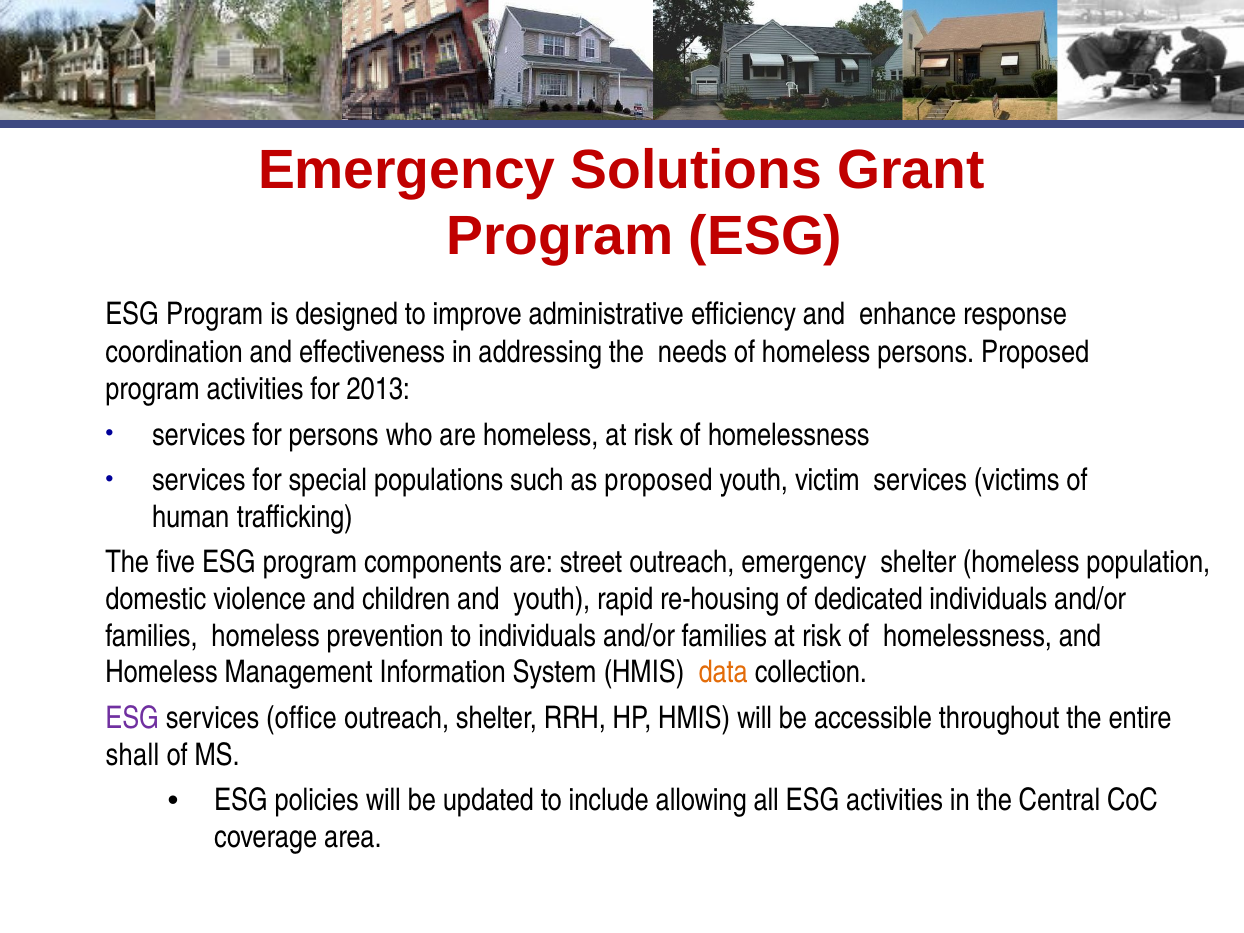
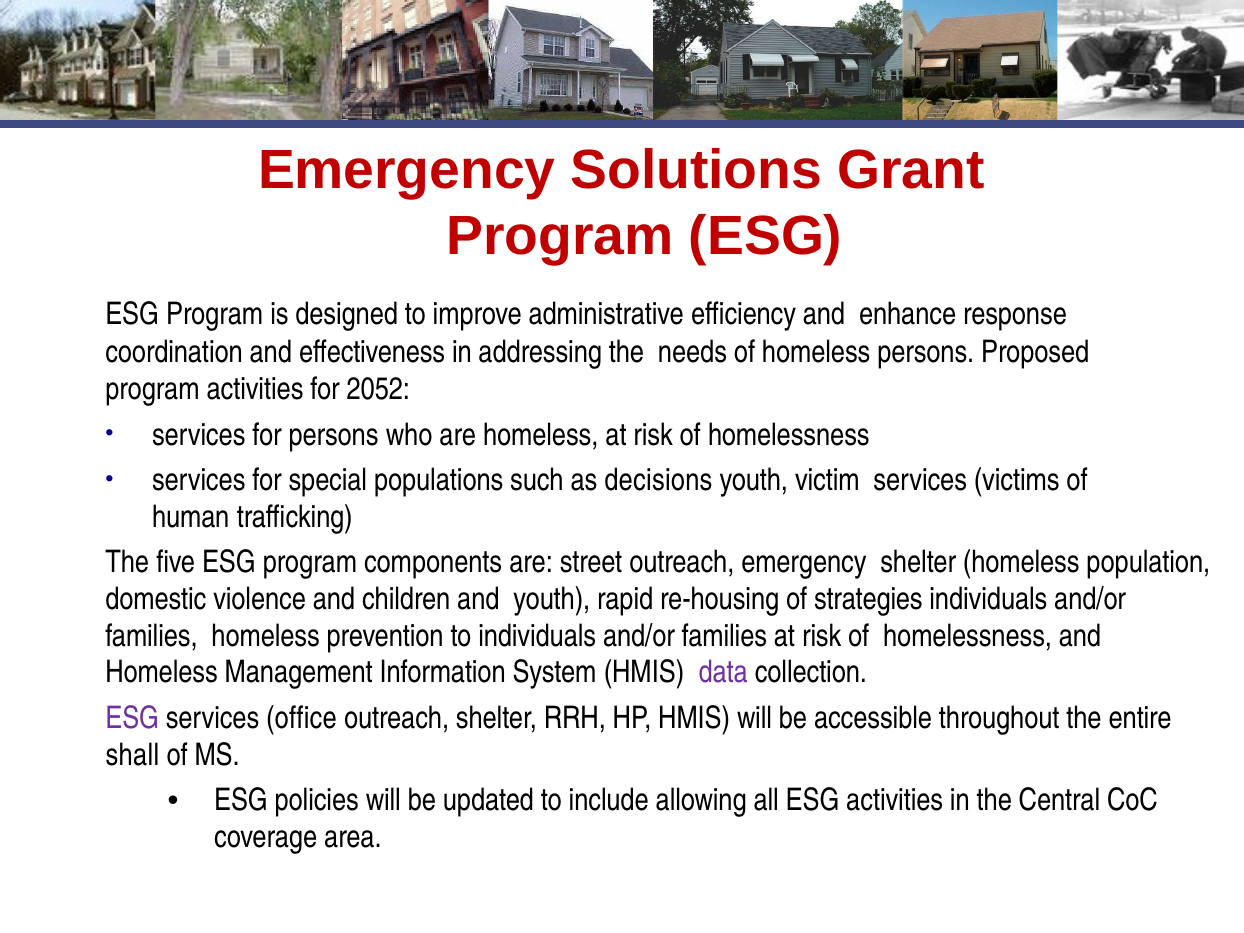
2013: 2013 -> 2052
as proposed: proposed -> decisions
dedicated: dedicated -> strategies
data colour: orange -> purple
